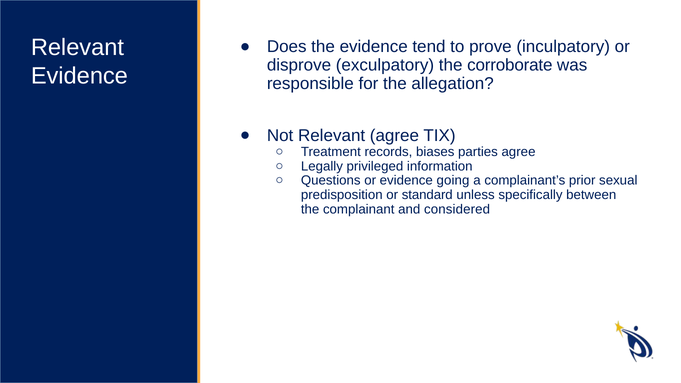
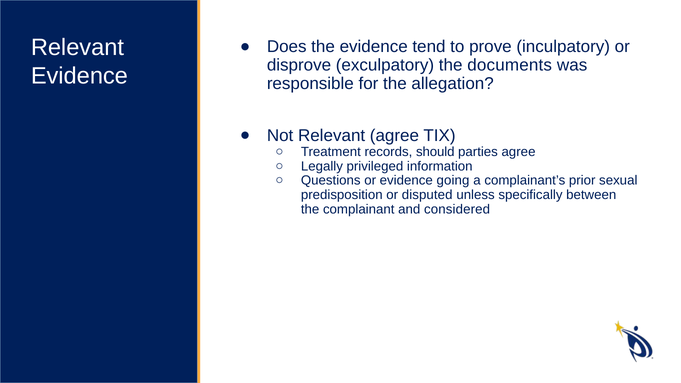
corroborate: corroborate -> documents
biases: biases -> should
standard: standard -> disputed
